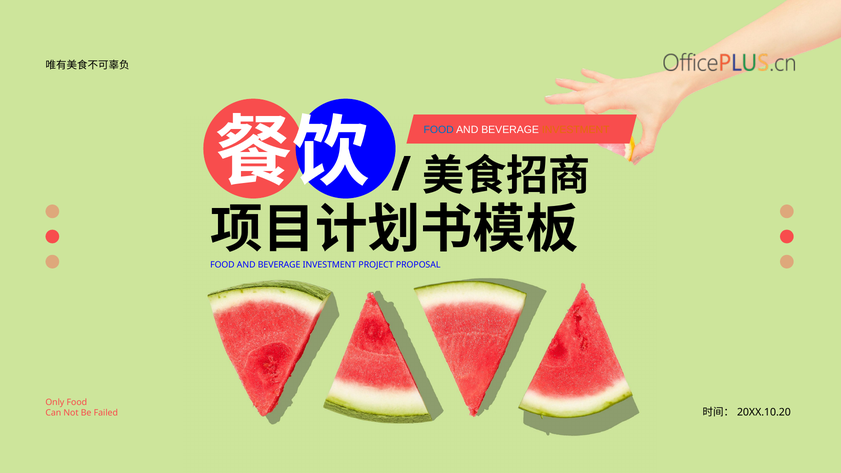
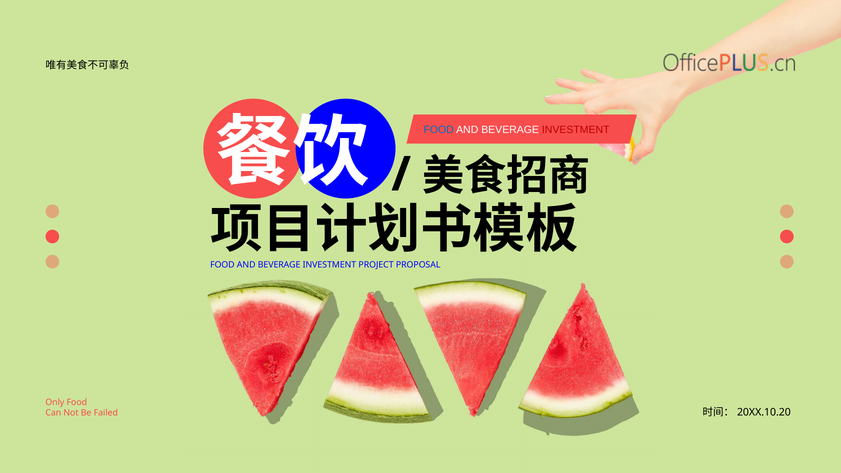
INVESTMENT at (576, 130) colour: orange -> red
